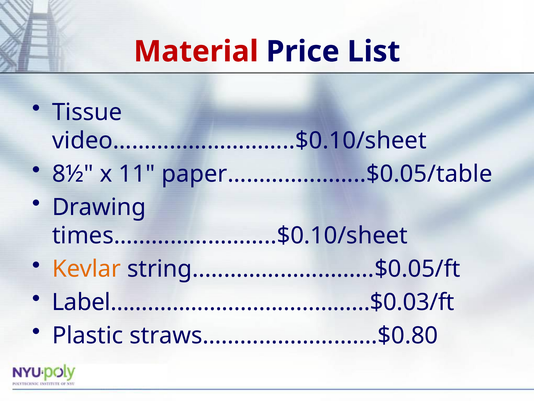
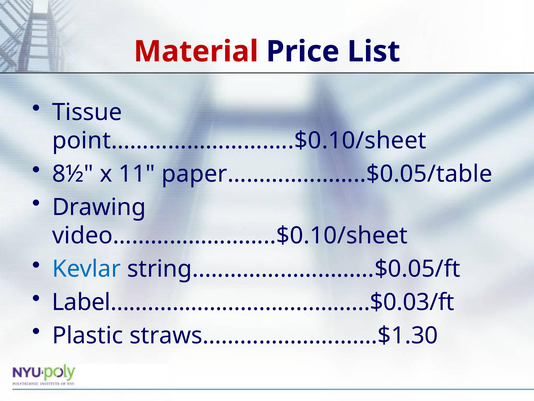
video………………………..$0.10/sheet: video………………………..$0.10/sheet -> point………………………..$0.10/sheet
times……………………..$0.10/sheet: times……………………..$0.10/sheet -> video……………………..$0.10/sheet
Kevlar colour: orange -> blue
straws……………………….$0.80: straws……………………….$0.80 -> straws……………………….$1.30
